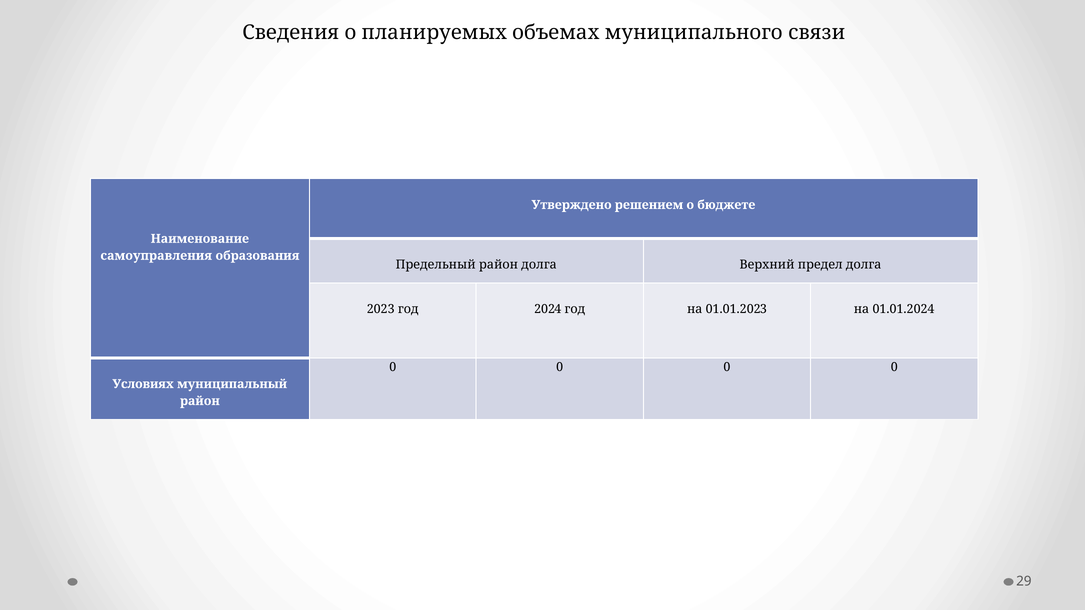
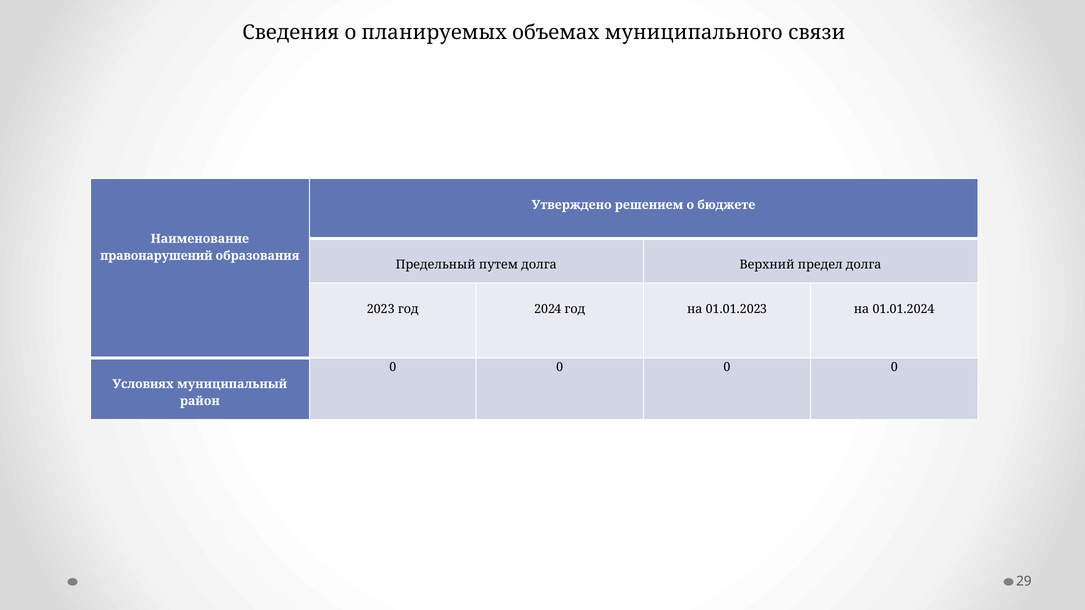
самоуправления: самоуправления -> правонарушений
Предельный район: район -> путем
